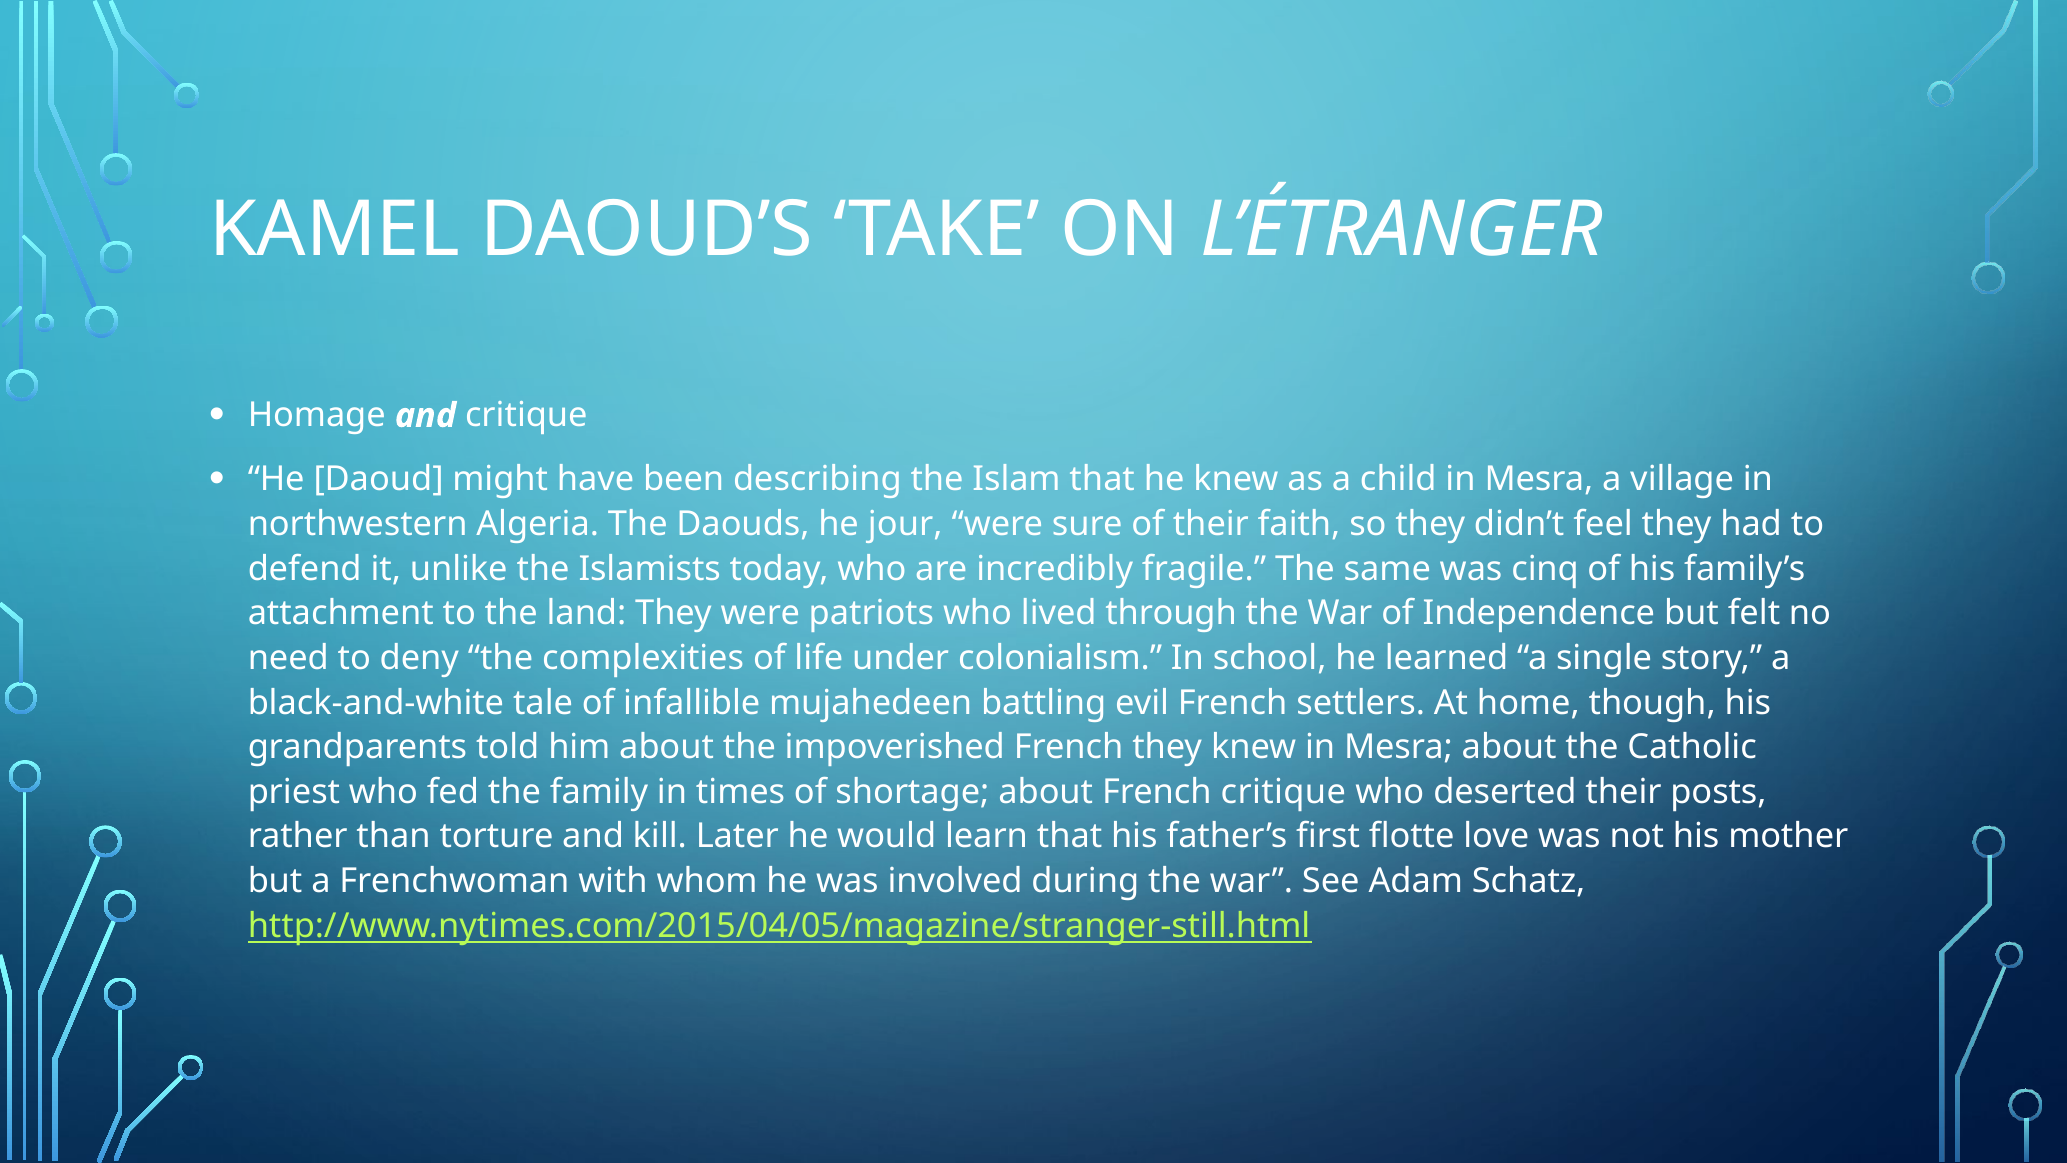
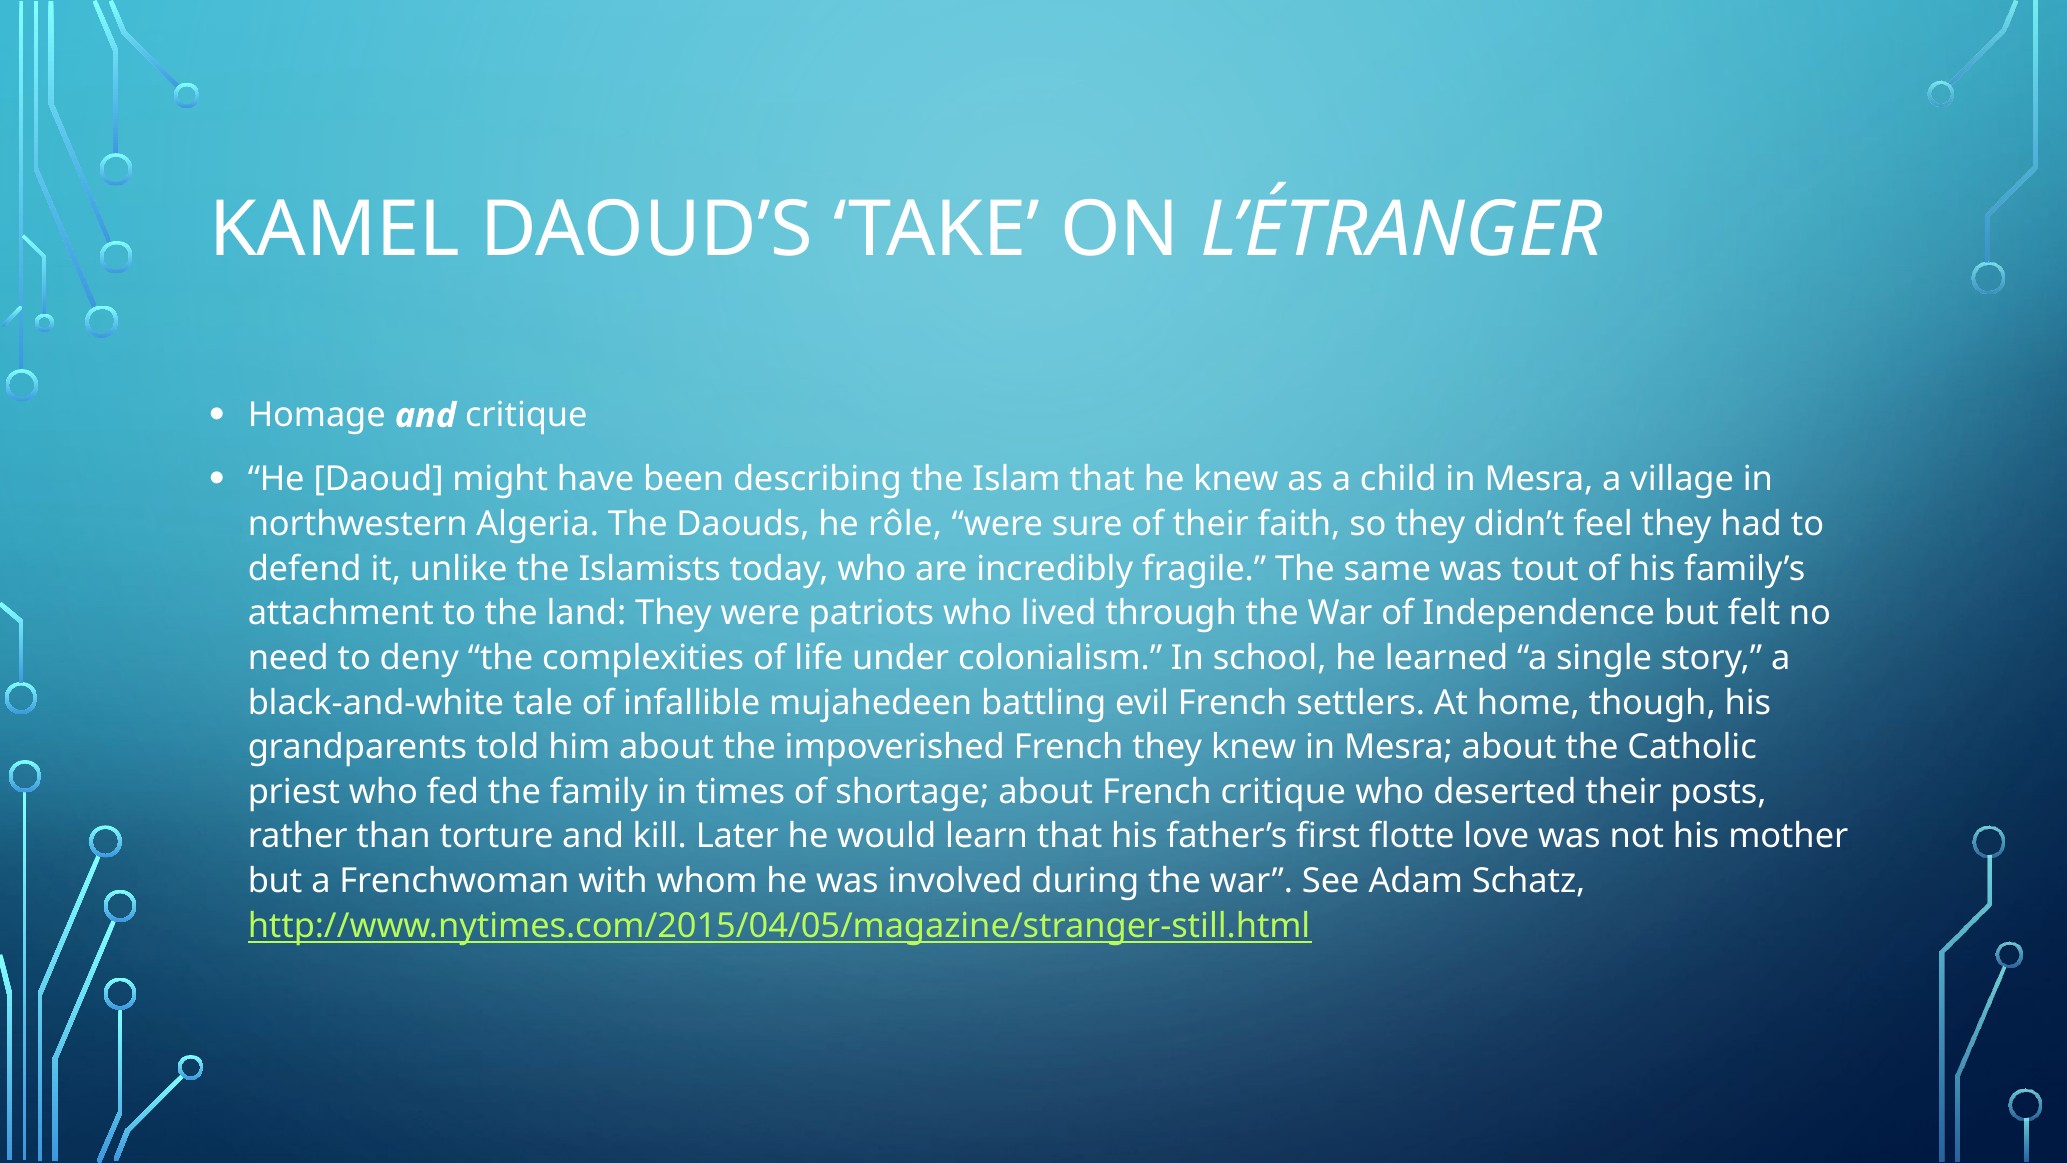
jour: jour -> rôle
cinq: cinq -> tout
